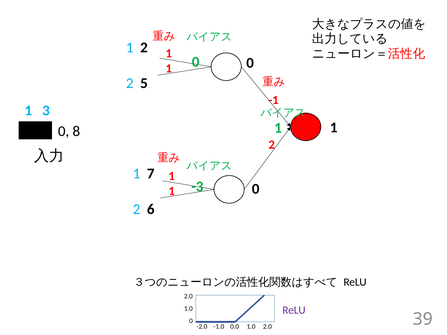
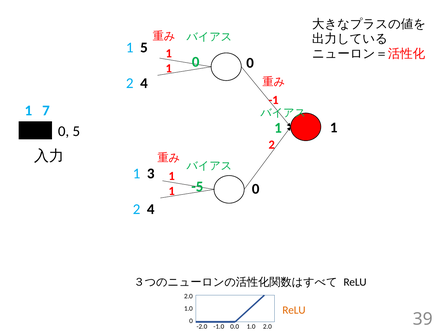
1 2: 2 -> 5
5 at (144, 83): 5 -> 4
3: 3 -> 7
0 8: 8 -> 5
7: 7 -> 3
-3: -3 -> -5
6 at (151, 209): 6 -> 4
ReLU at (294, 310) colour: purple -> orange
